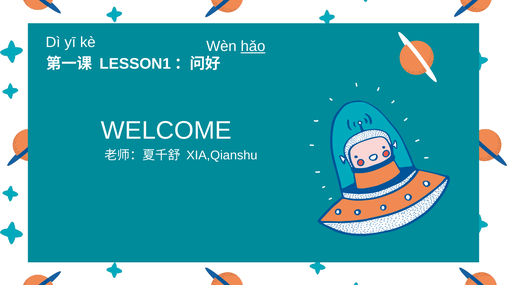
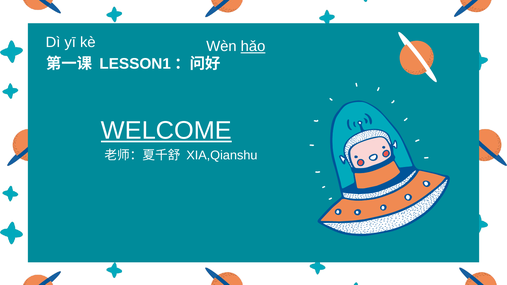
WELCOME underline: none -> present
